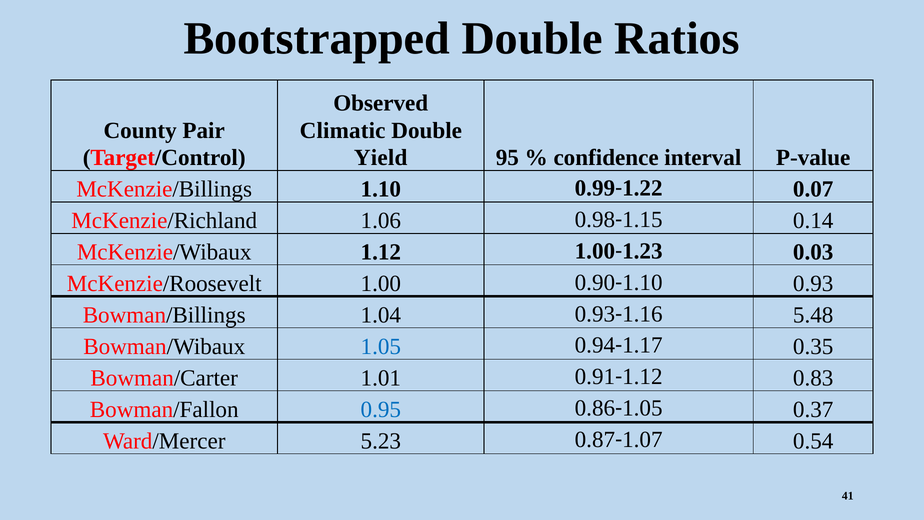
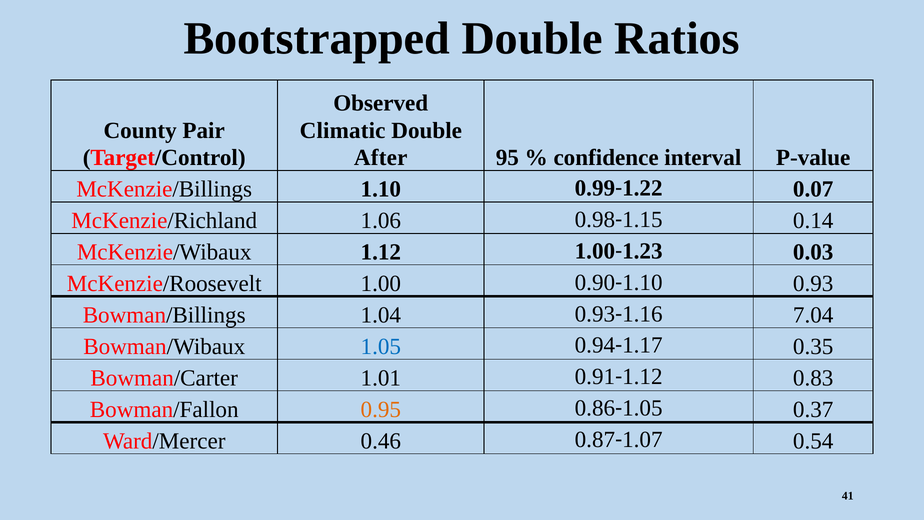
Yield: Yield -> After
5.48: 5.48 -> 7.04
0.95 colour: blue -> orange
5.23: 5.23 -> 0.46
